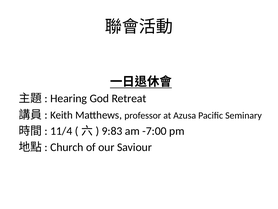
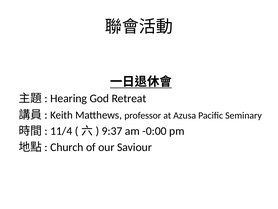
9:83: 9:83 -> 9:37
-7:00: -7:00 -> -0:00
